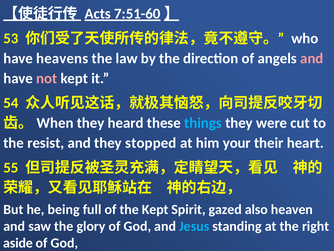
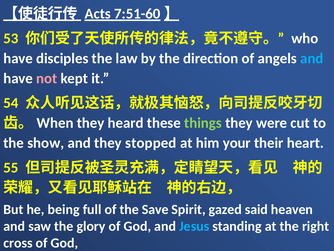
heavens: heavens -> disciples
and at (312, 58) colour: pink -> light blue
things colour: light blue -> light green
resist: resist -> show
the Kept: Kept -> Save
also: also -> said
aside: aside -> cross
